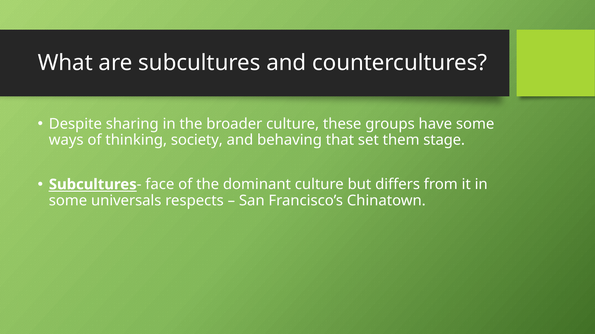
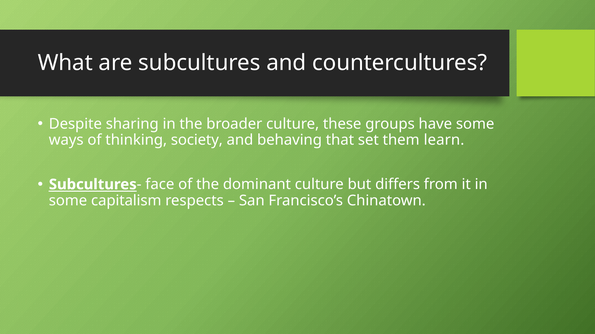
stage: stage -> learn
universals: universals -> capitalism
